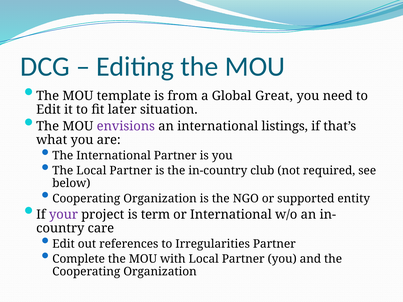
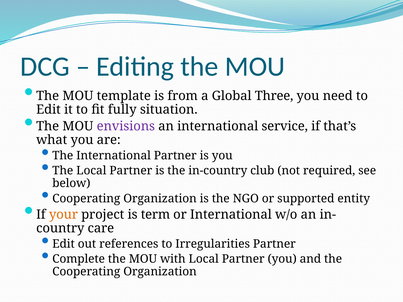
Great: Great -> Three
later: later -> fully
listings: listings -> service
your colour: purple -> orange
